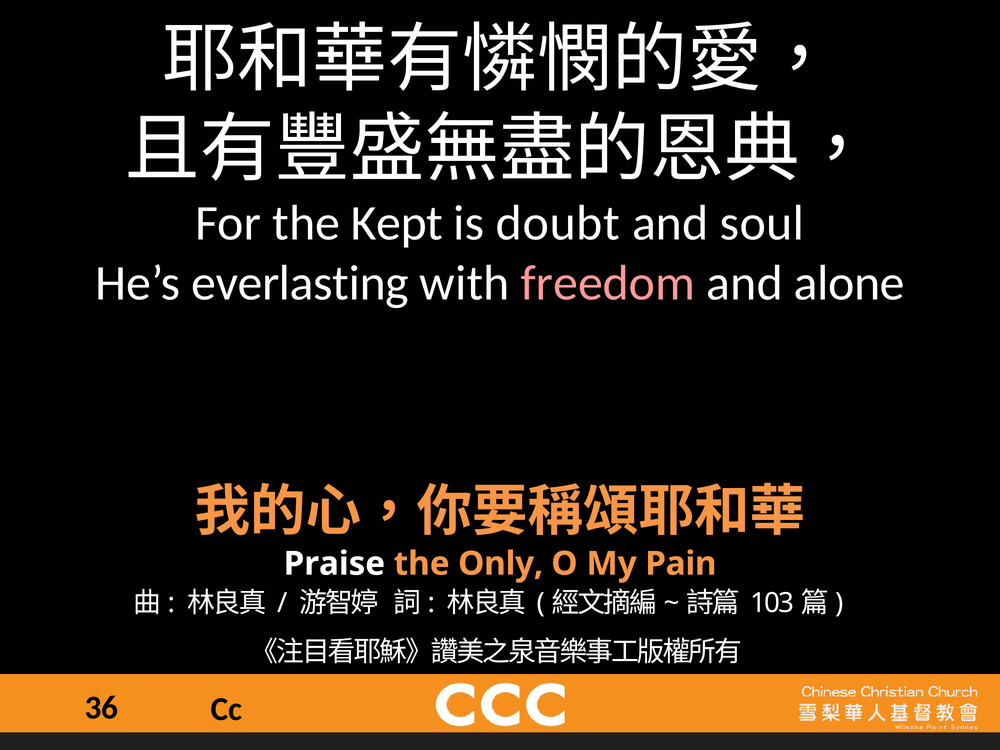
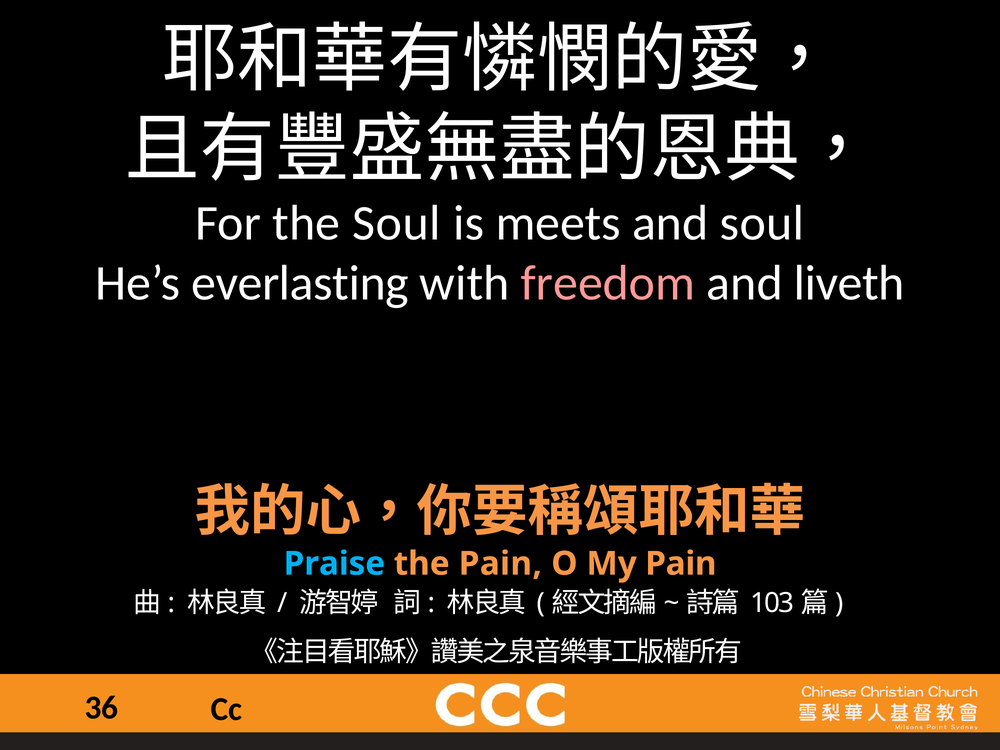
the Kept: Kept -> Soul
doubt: doubt -> meets
alone: alone -> liveth
Praise colour: white -> light blue
the Only: Only -> Pain
